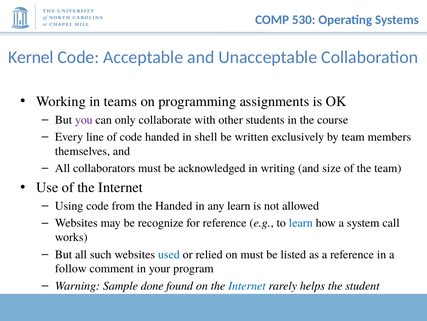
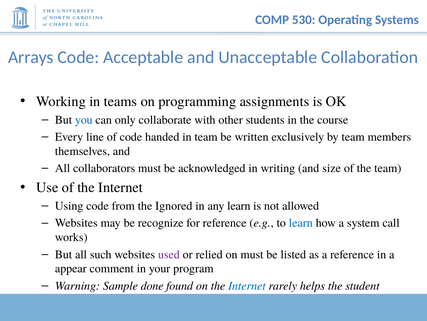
Kernel: Kernel -> Arrays
you colour: purple -> blue
in shell: shell -> team
the Handed: Handed -> Ignored
used colour: blue -> purple
follow: follow -> appear
